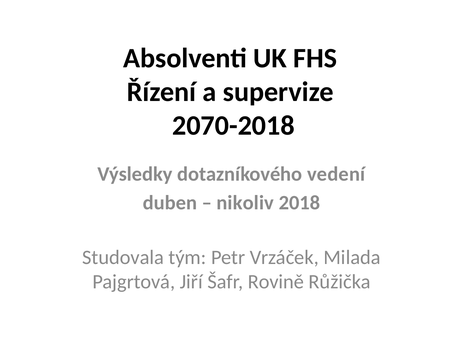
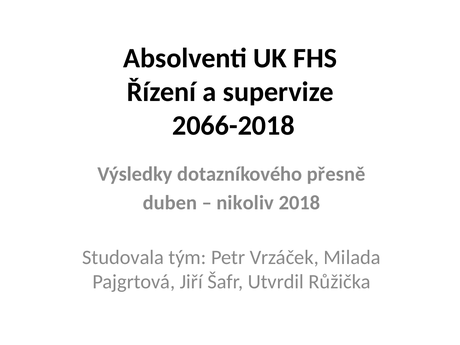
2070-2018: 2070-2018 -> 2066-2018
vedení: vedení -> přesně
Rovině: Rovině -> Utvrdil
